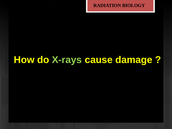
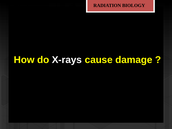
X-rays colour: light green -> white
